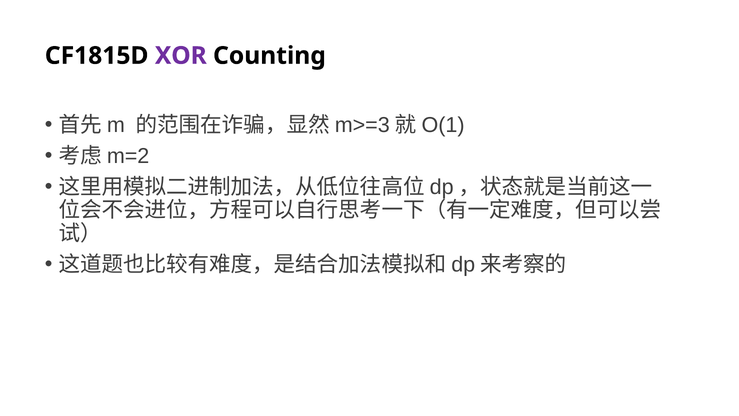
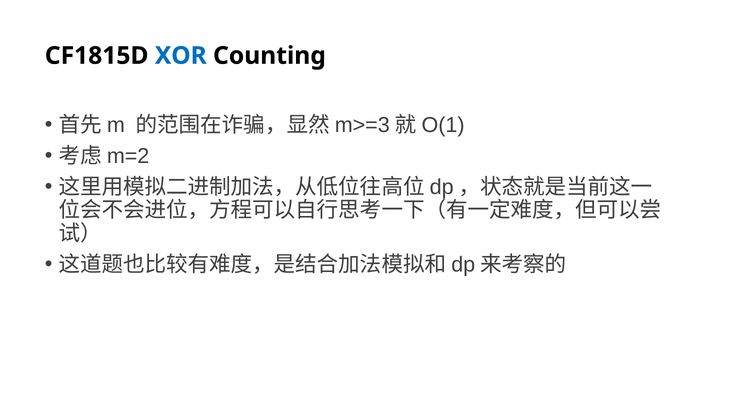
XOR colour: purple -> blue
